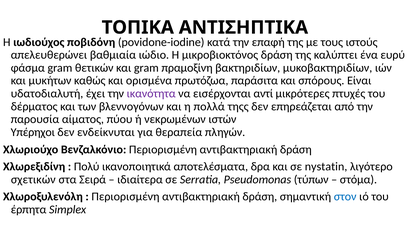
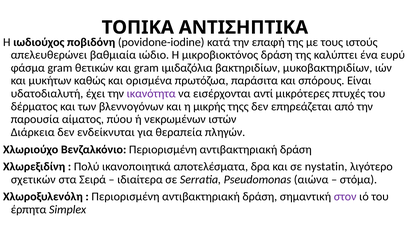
πραμοξίνη: πραμοξίνη -> ιμιδαζόλια
πολλά: πολλά -> μικρής
Υπέρηχοι: Υπέρηχοι -> Διάρκεια
τύπων: τύπων -> αιώνα
στον colour: blue -> purple
